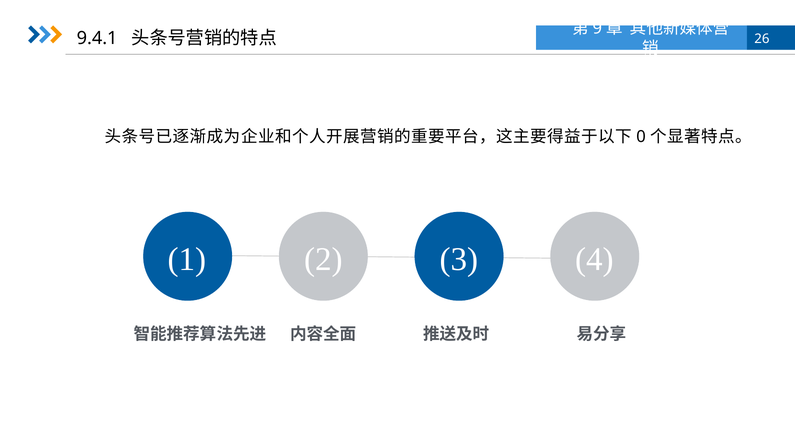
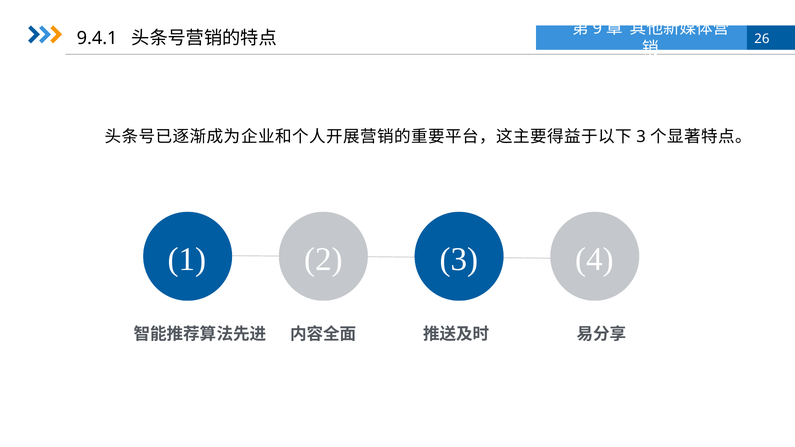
0 at (641, 137): 0 -> 3
